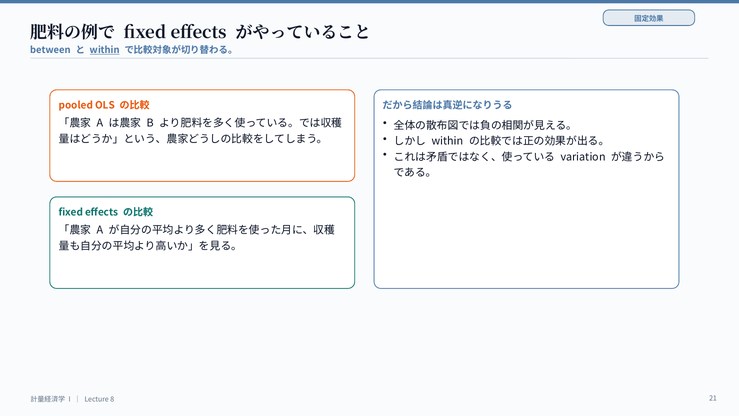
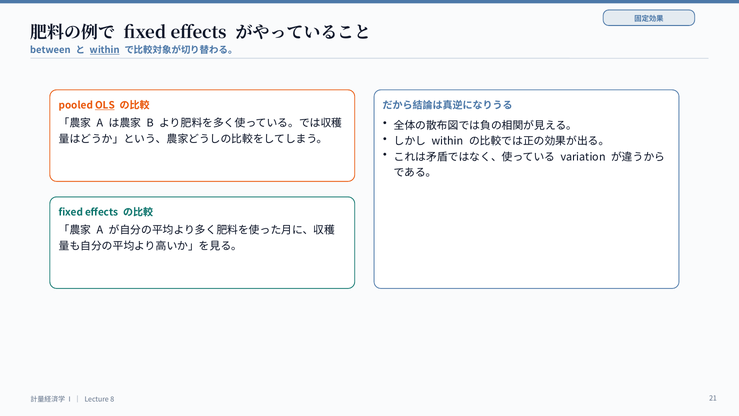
OLS underline: none -> present
